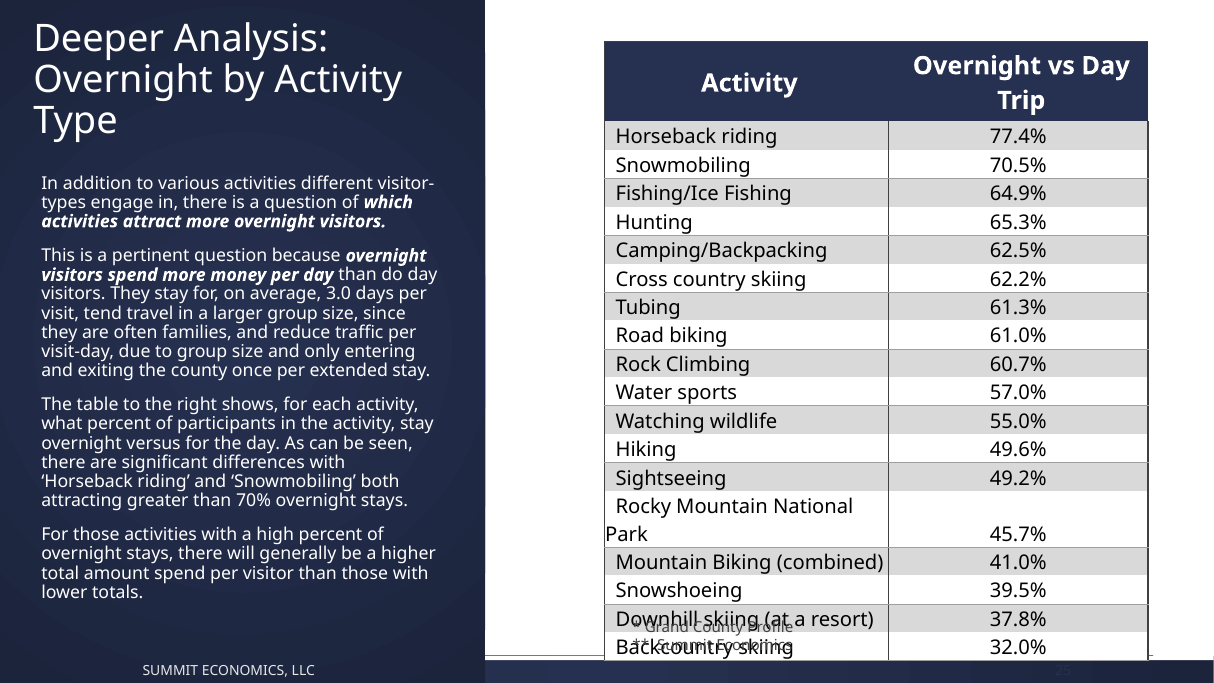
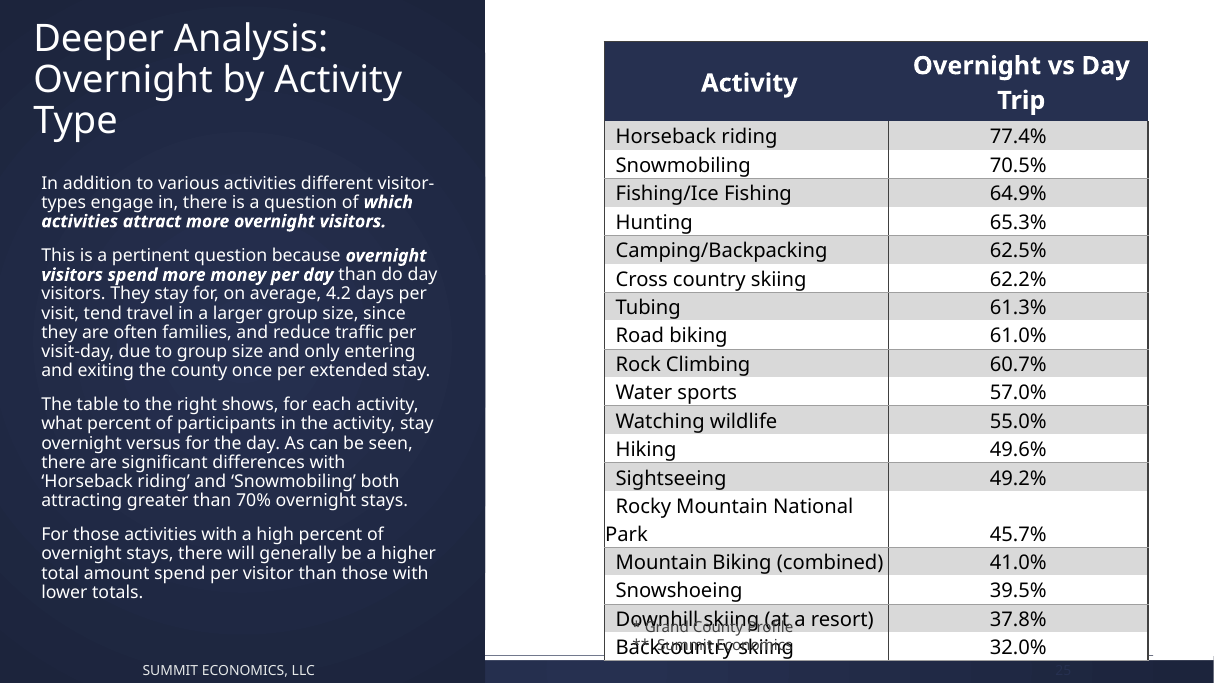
3.0: 3.0 -> 4.2
